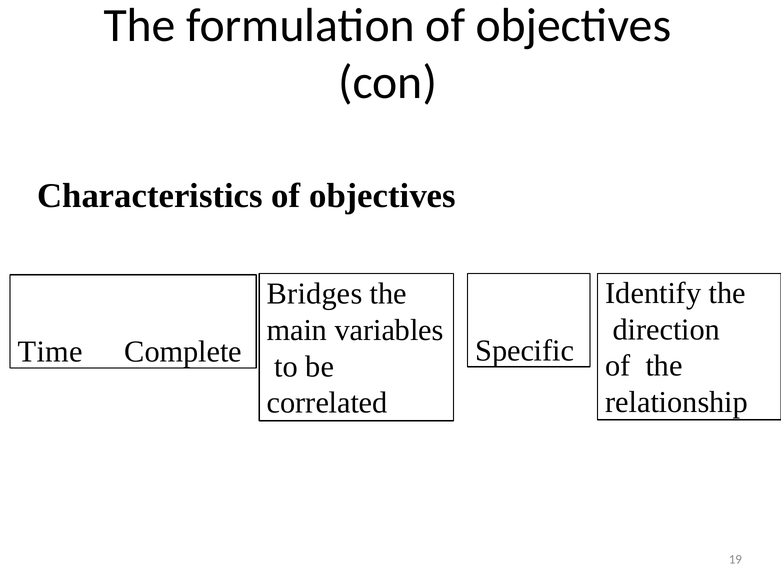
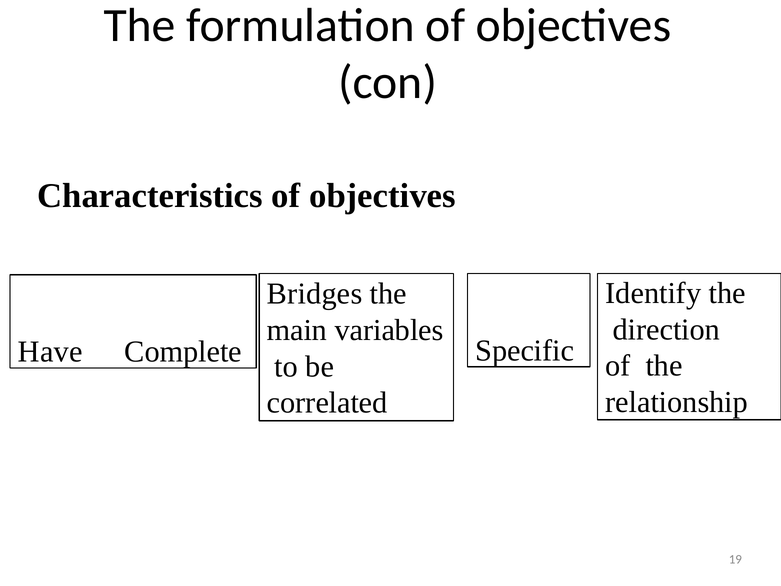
Time: Time -> Have
